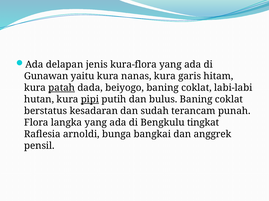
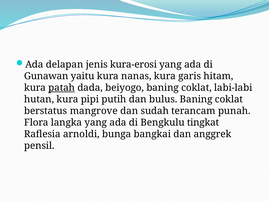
kura-flora: kura-flora -> kura-erosi
pipi underline: present -> none
kesadaran: kesadaran -> mangrove
